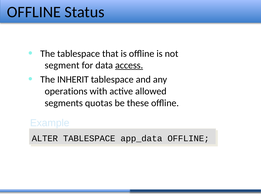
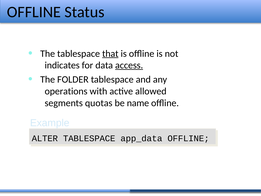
that underline: none -> present
segment: segment -> indicates
INHERIT: INHERIT -> FOLDER
these: these -> name
